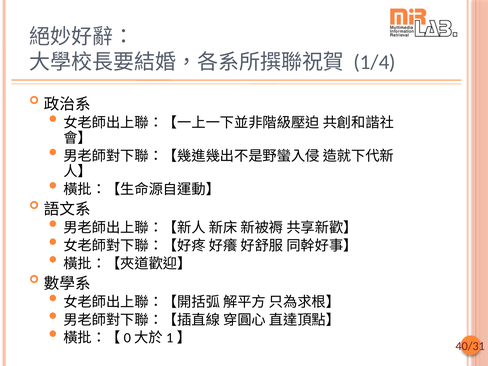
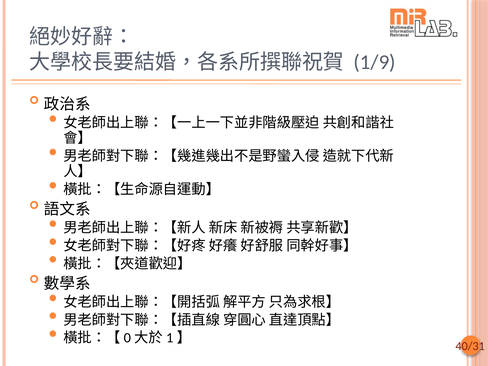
1/4: 1/4 -> 1/9
